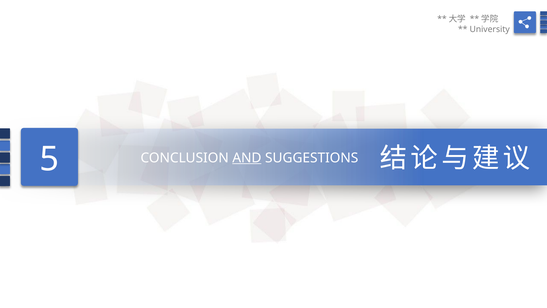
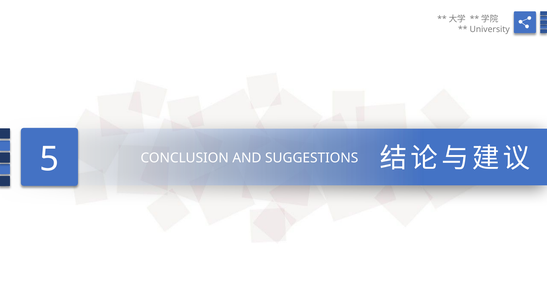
AND underline: present -> none
